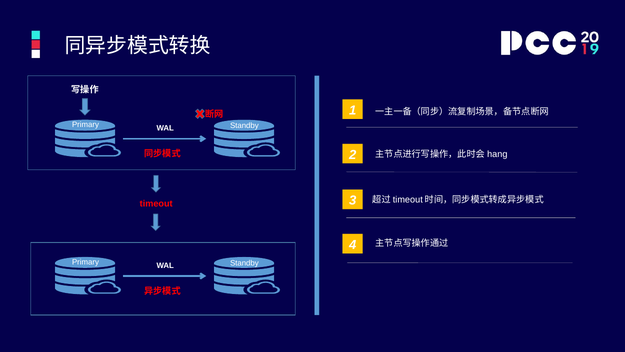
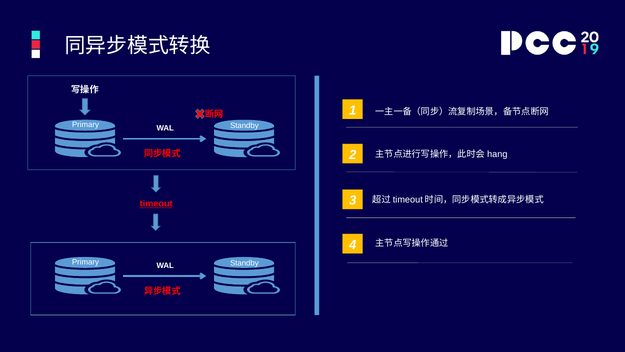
timeout underline: none -> present
